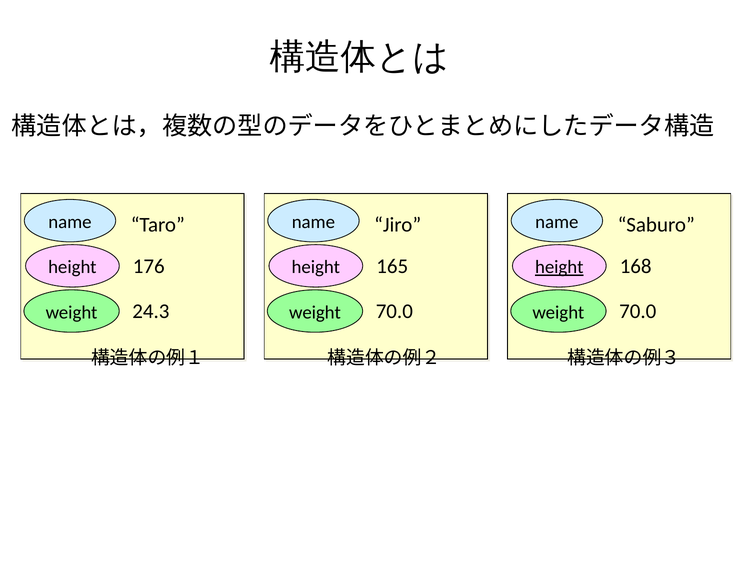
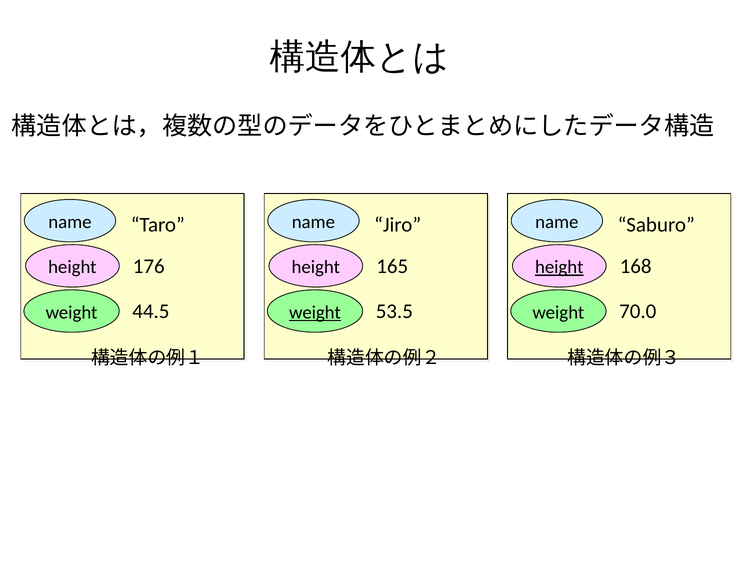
24.3: 24.3 -> 44.5
70.0 at (394, 312): 70.0 -> 53.5
weight at (315, 313) underline: none -> present
